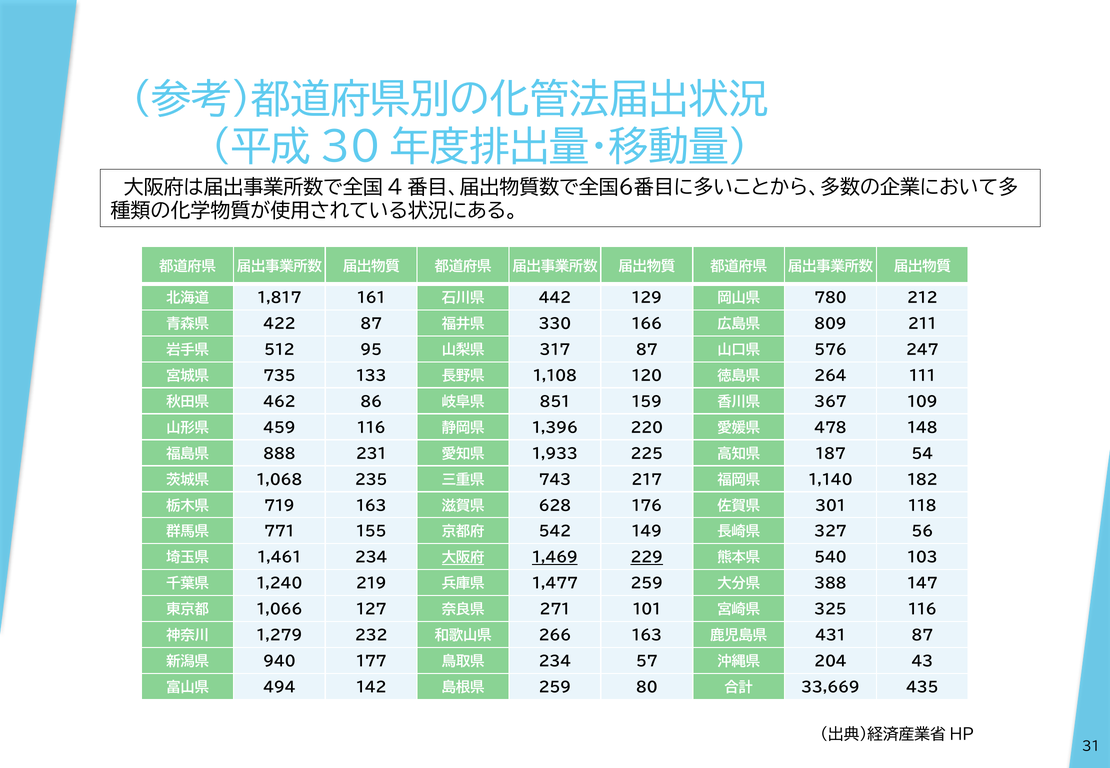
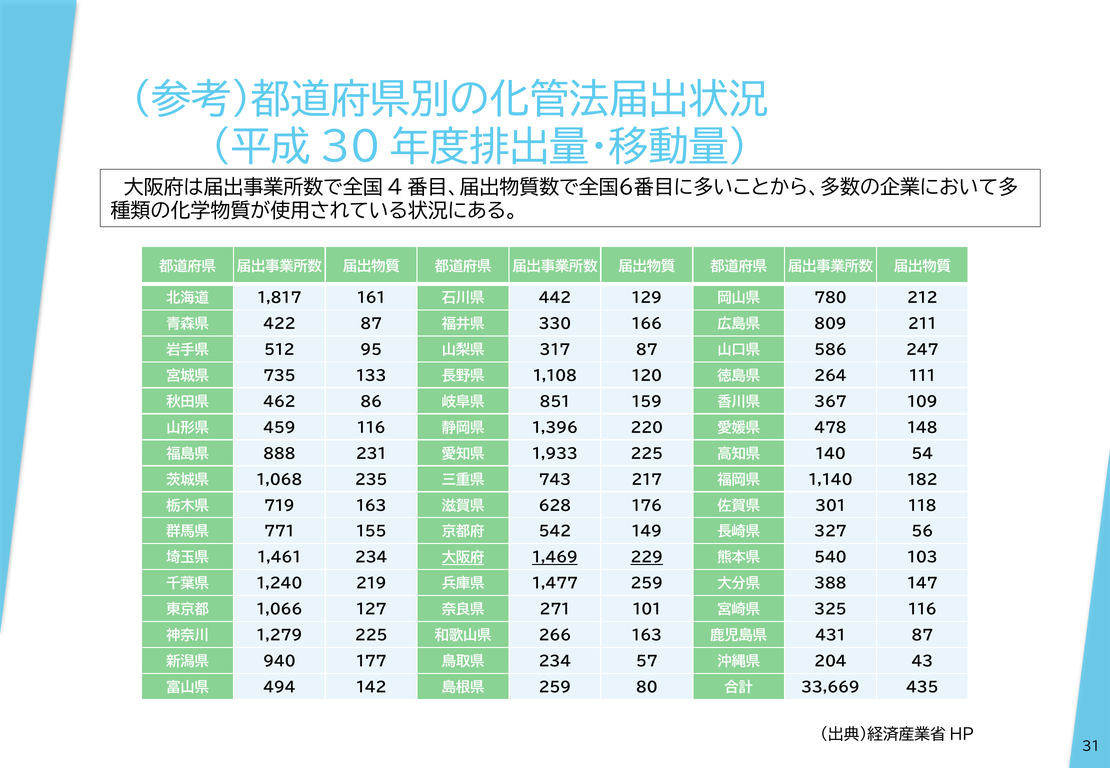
576: 576 -> 586
187: 187 -> 140
1,279 232: 232 -> 225
